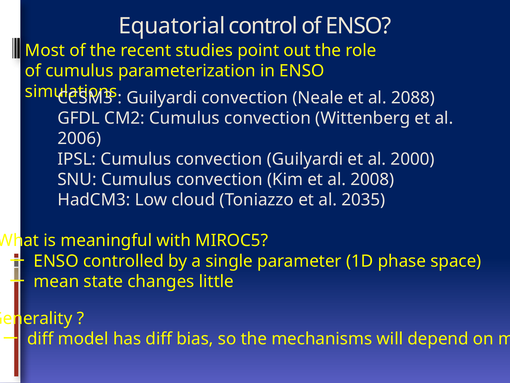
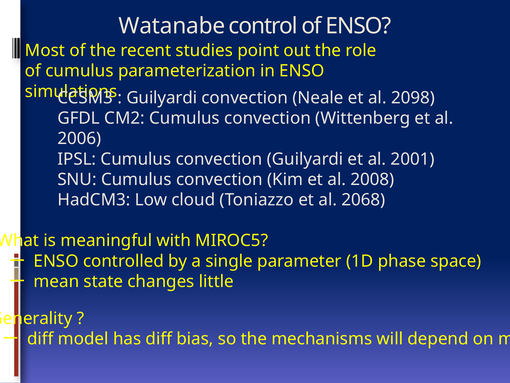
Equatorial: Equatorial -> Watanabe
2088: 2088 -> 2098
2000: 2000 -> 2001
2035: 2035 -> 2068
